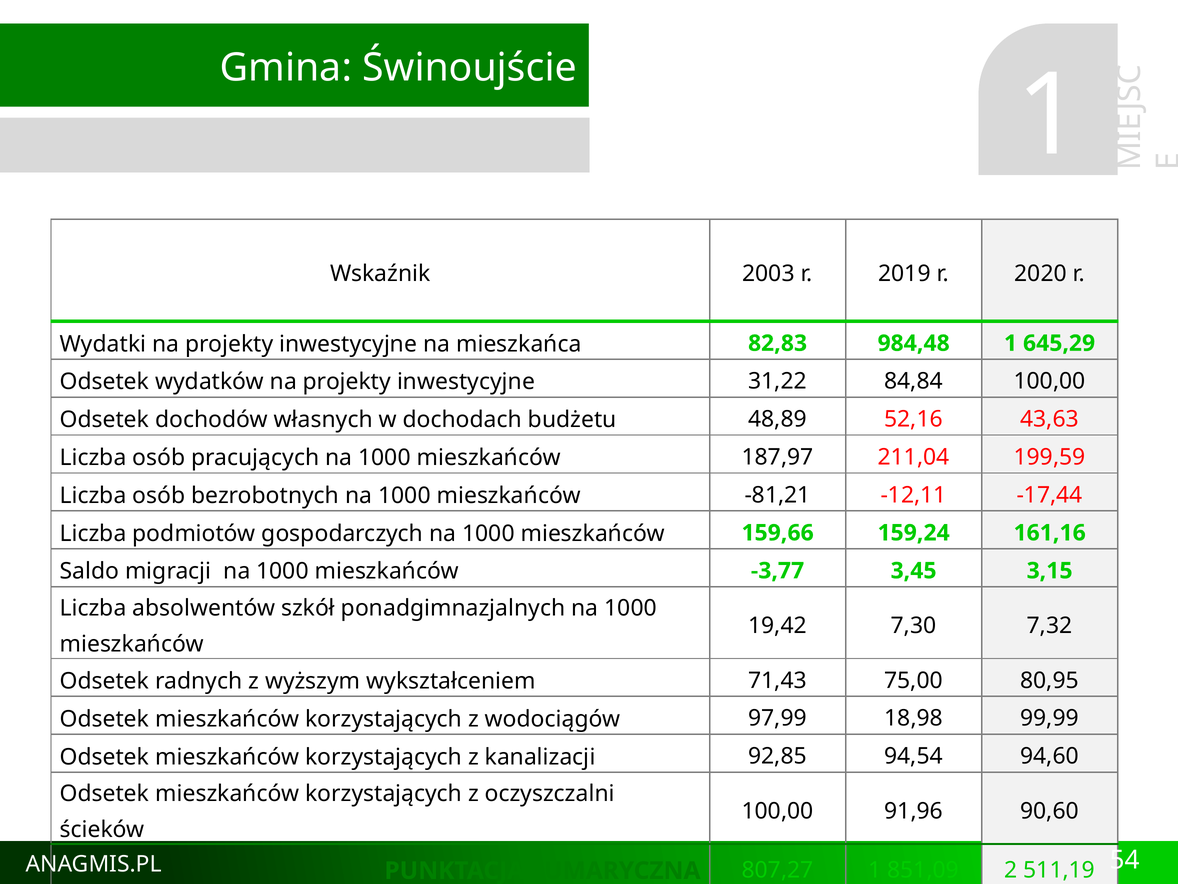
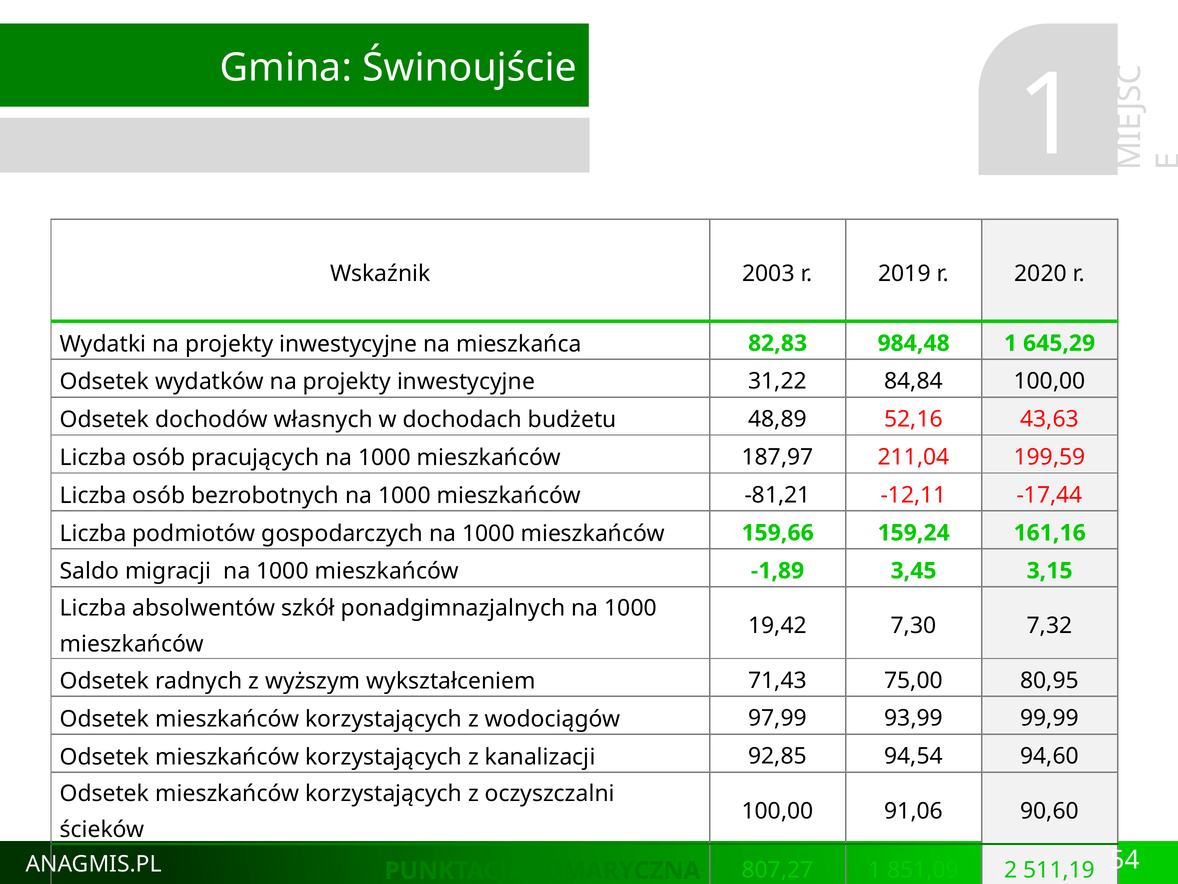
-3,77: -3,77 -> -1,89
18,98: 18,98 -> 93,99
91,96: 91,96 -> 91,06
